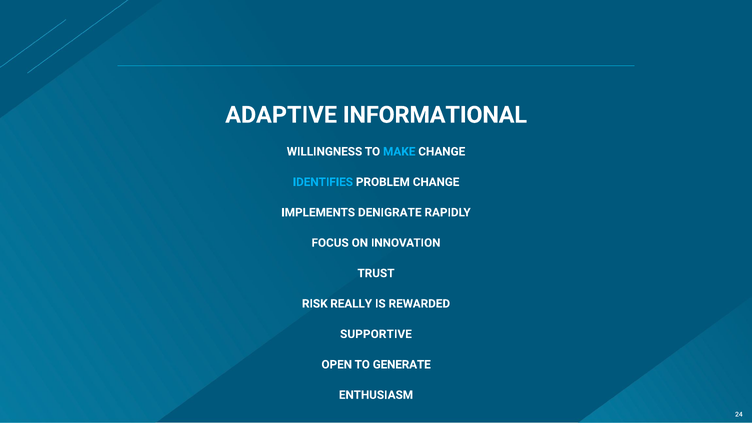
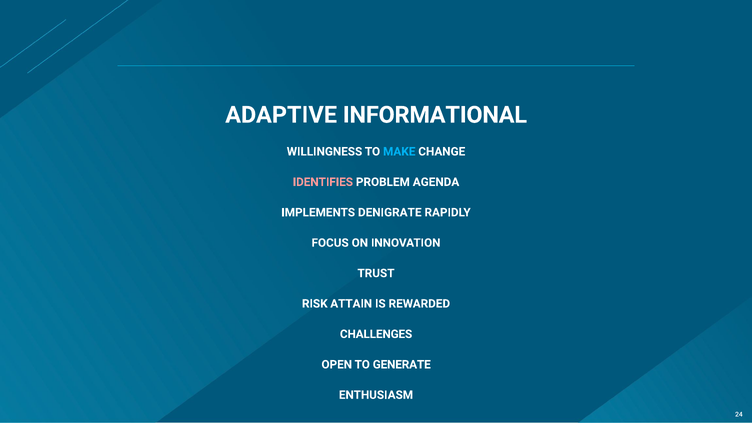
IDENTIFIES colour: light blue -> pink
PROBLEM CHANGE: CHANGE -> AGENDA
REALLY: REALLY -> ATTAIN
SUPPORTIVE: SUPPORTIVE -> CHALLENGES
